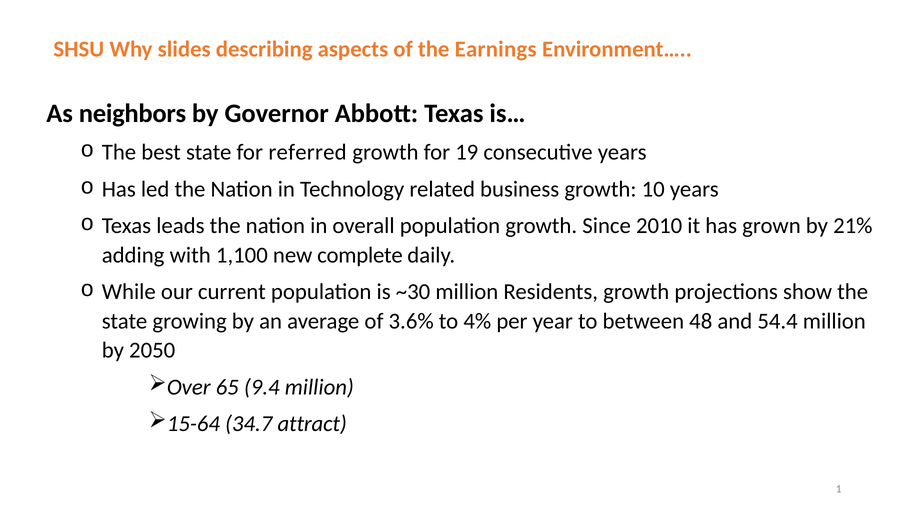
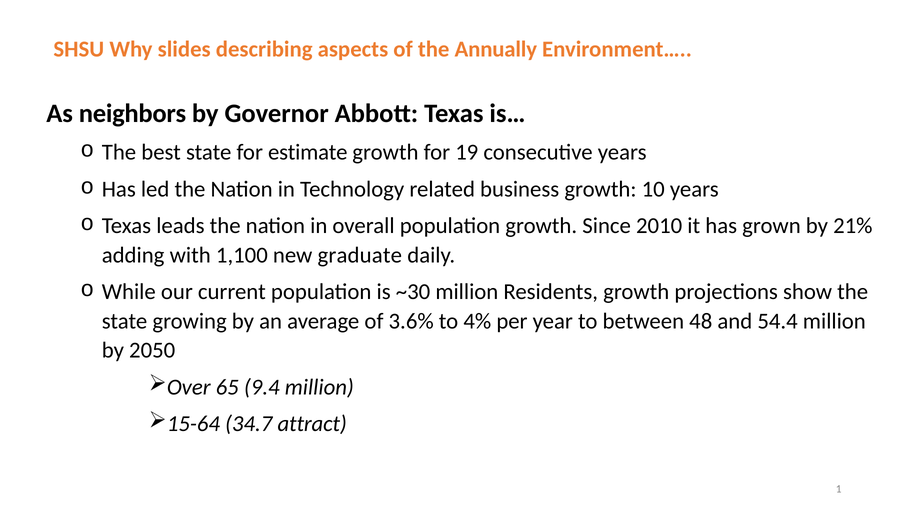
Earnings: Earnings -> Annually
referred: referred -> estimate
complete: complete -> graduate
